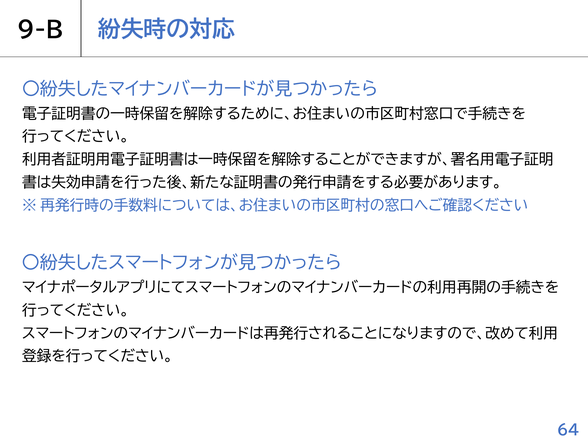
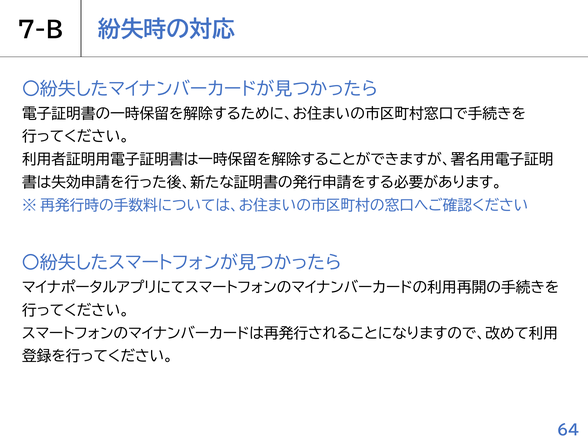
9-B: 9-B -> 7-B
